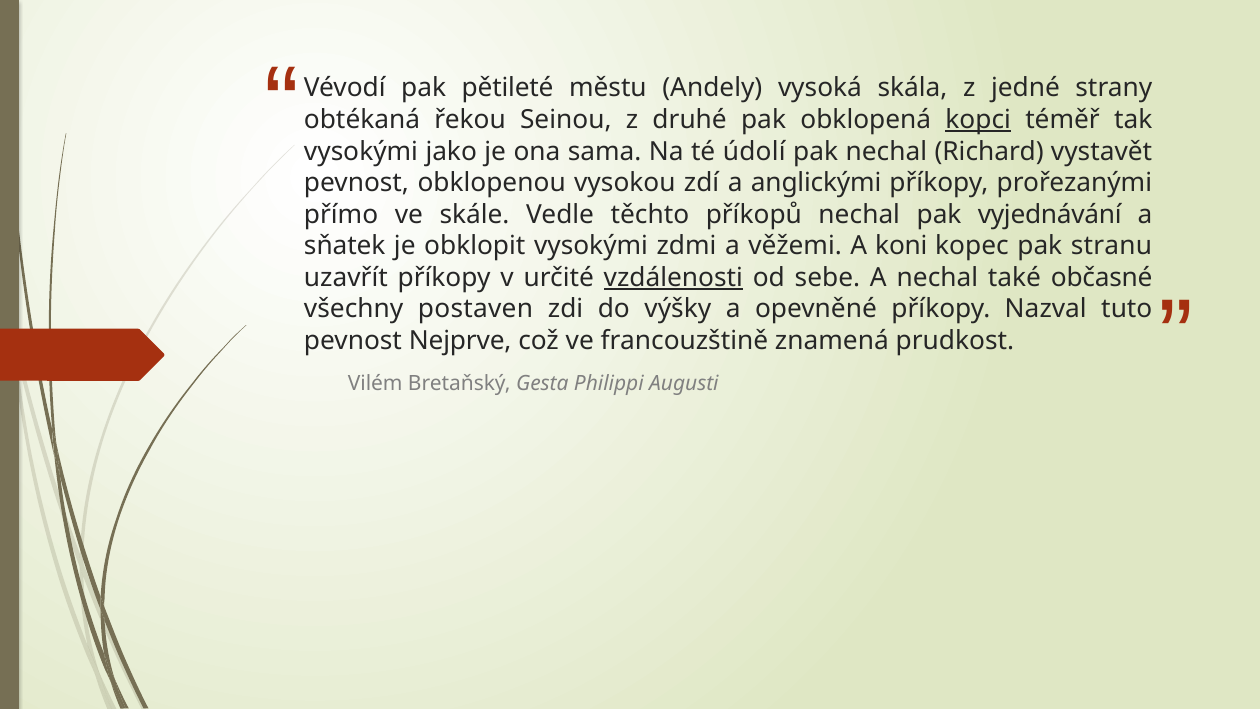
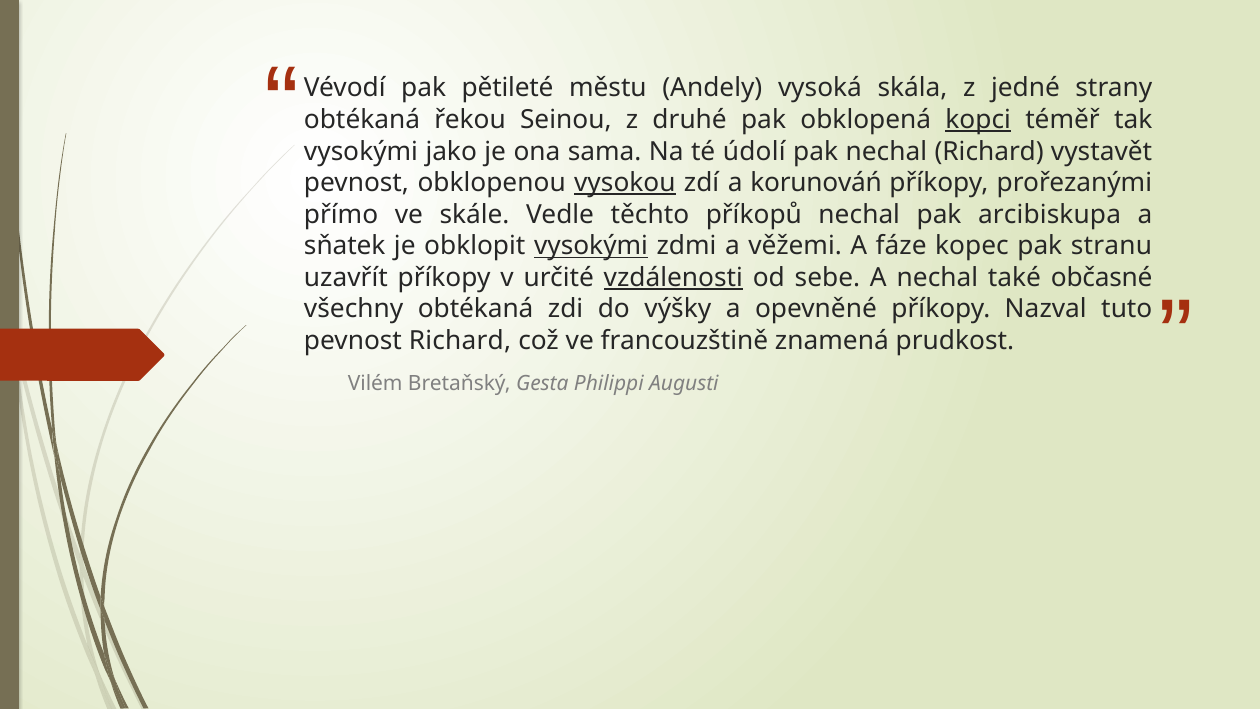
vysokou underline: none -> present
anglickými: anglickými -> korunováń
vyjednávání: vyjednávání -> arcibiskupa
vysokými at (591, 246) underline: none -> present
koni: koni -> fáze
všechny postaven: postaven -> obtékaná
pevnost Nejprve: Nejprve -> Richard
